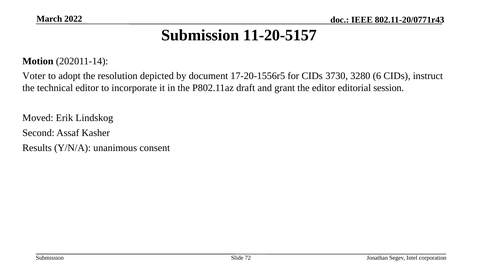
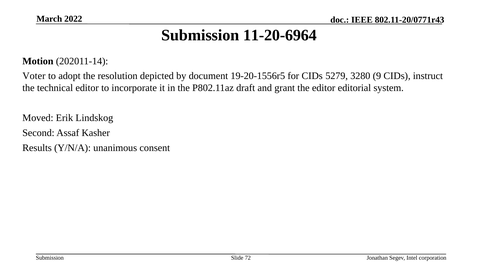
11-20-5157: 11-20-5157 -> 11-20-6964
17-20-1556r5: 17-20-1556r5 -> 19-20-1556r5
3730: 3730 -> 5279
6: 6 -> 9
session: session -> system
